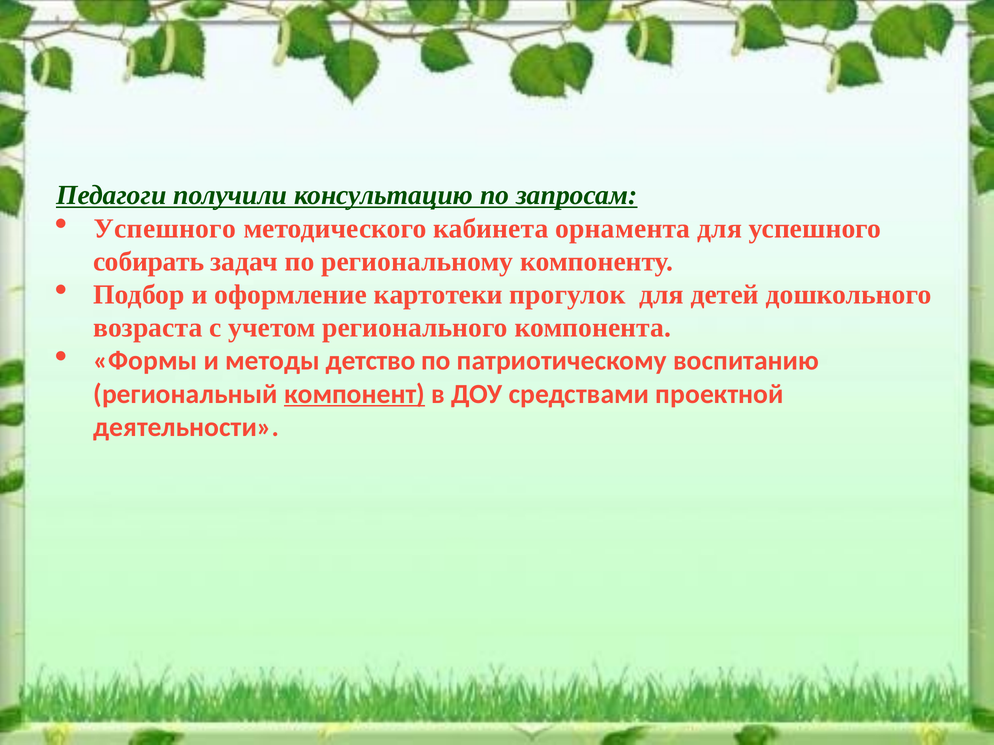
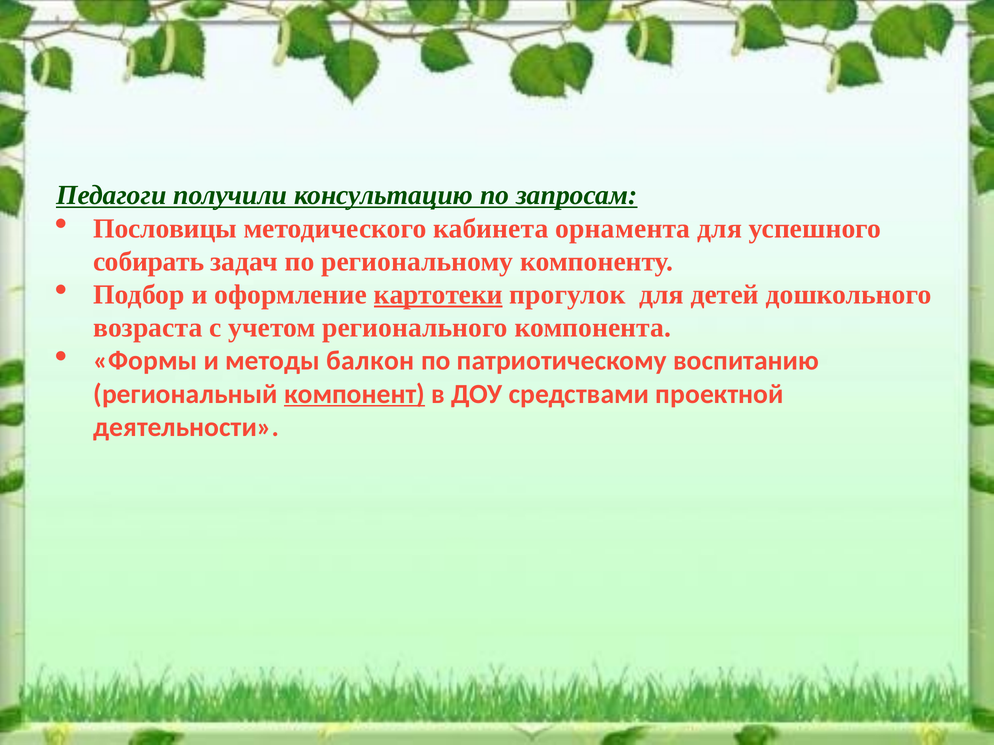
Успешного at (165, 229): Успешного -> Пословицы
картотеки underline: none -> present
детство: детство -> балкон
